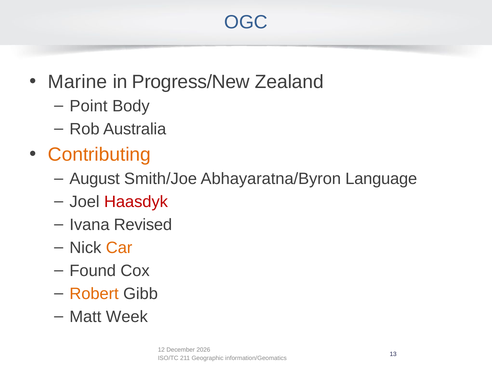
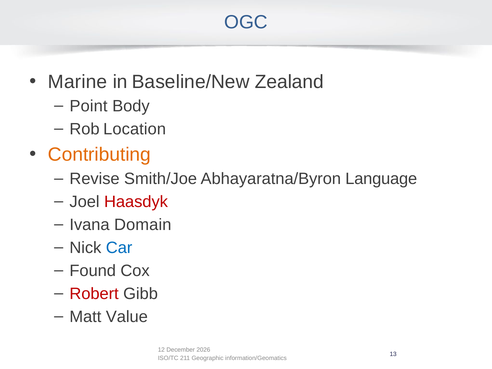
Progress/New: Progress/New -> Baseline/New
Australia: Australia -> Location
August: August -> Revise
Revised: Revised -> Domain
Car colour: orange -> blue
Robert colour: orange -> red
Week: Week -> Value
